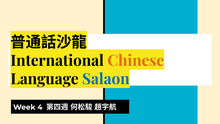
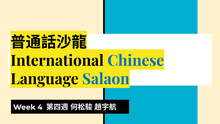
Chinese colour: orange -> blue
